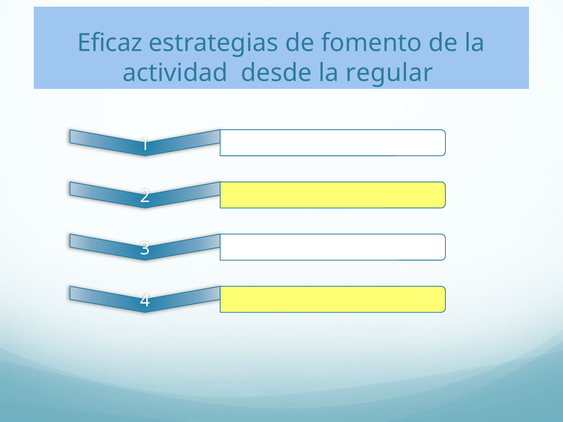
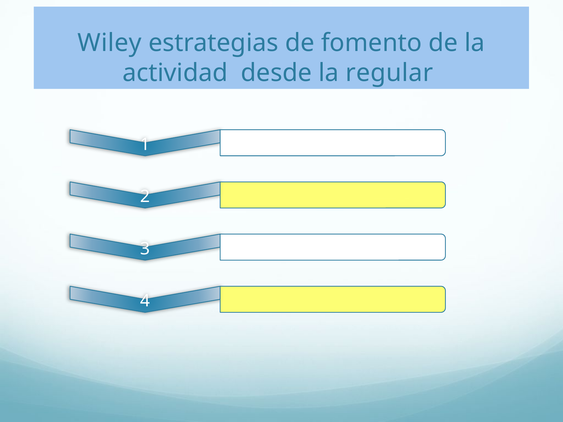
Eficaz: Eficaz -> Wiley
